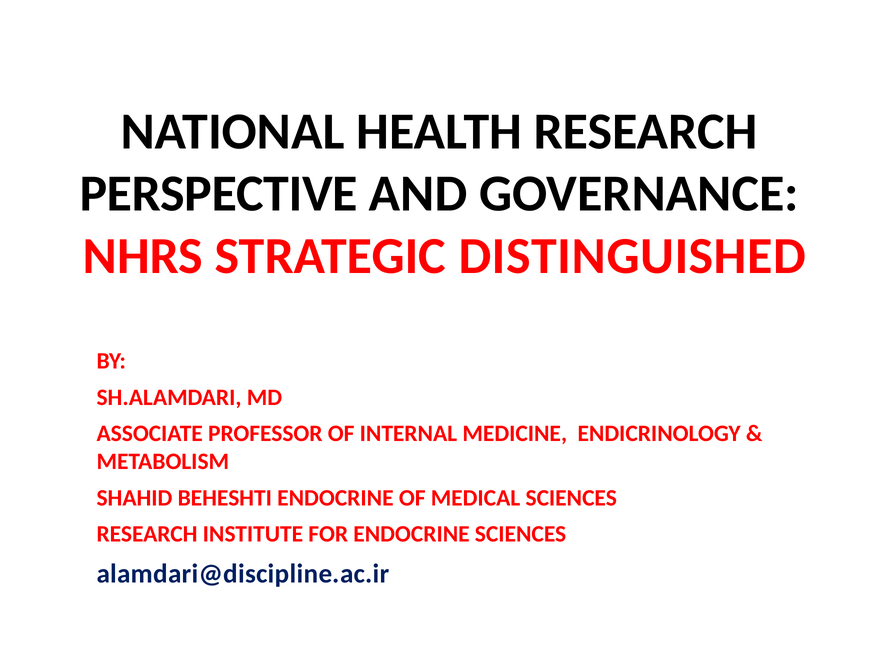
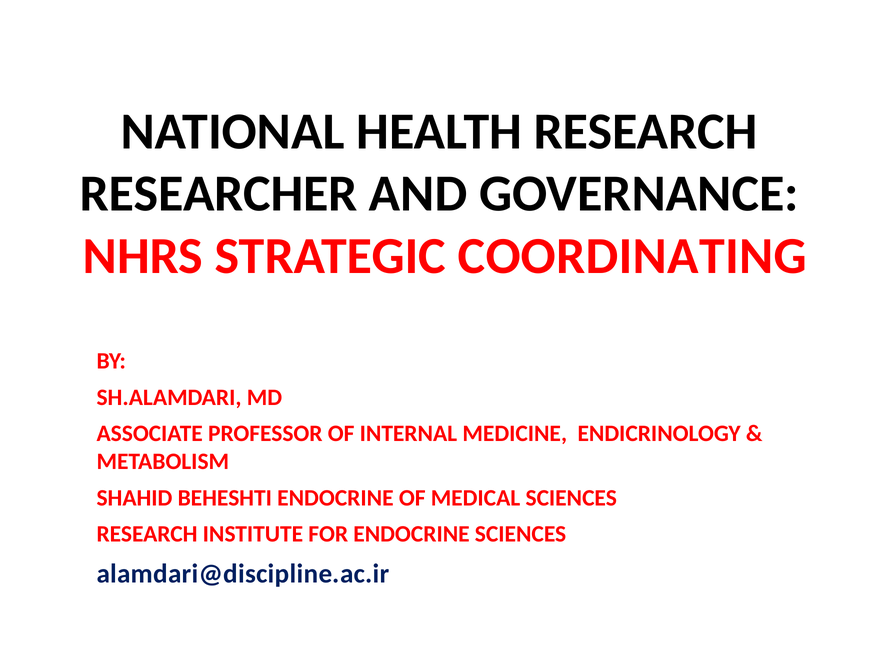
PERSPECTIVE: PERSPECTIVE -> RESEARCHER
DISTINGUISHED: DISTINGUISHED -> COORDINATING
